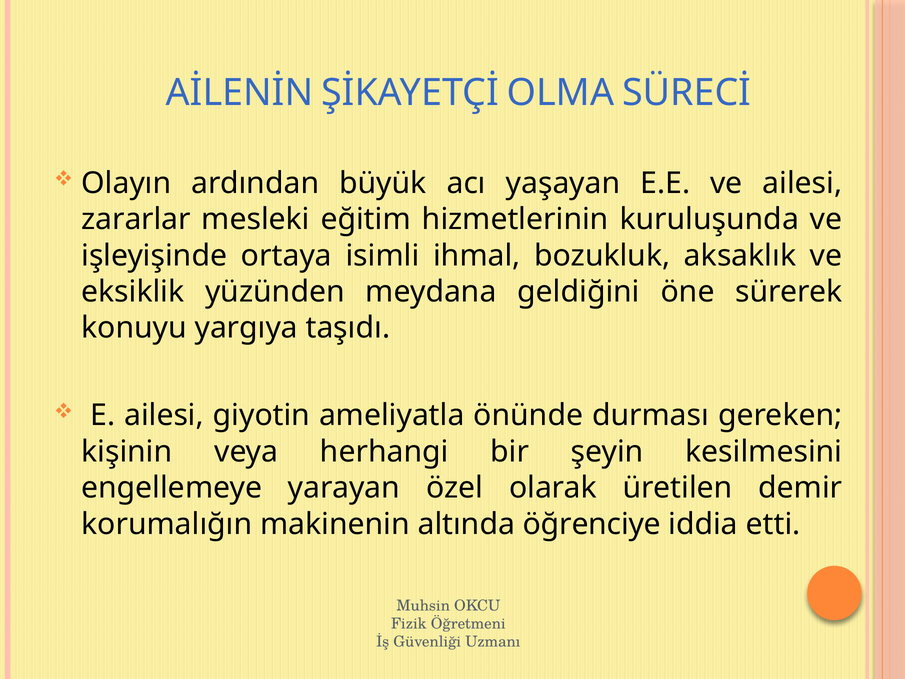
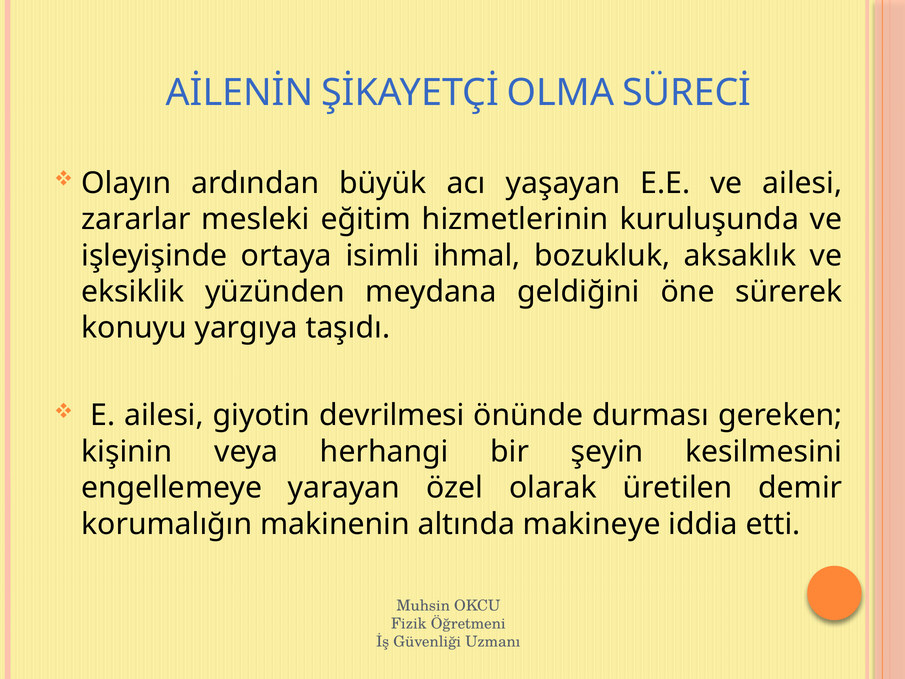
ameliyatla: ameliyatla -> devrilmesi
öğrenciye: öğrenciye -> makineye
